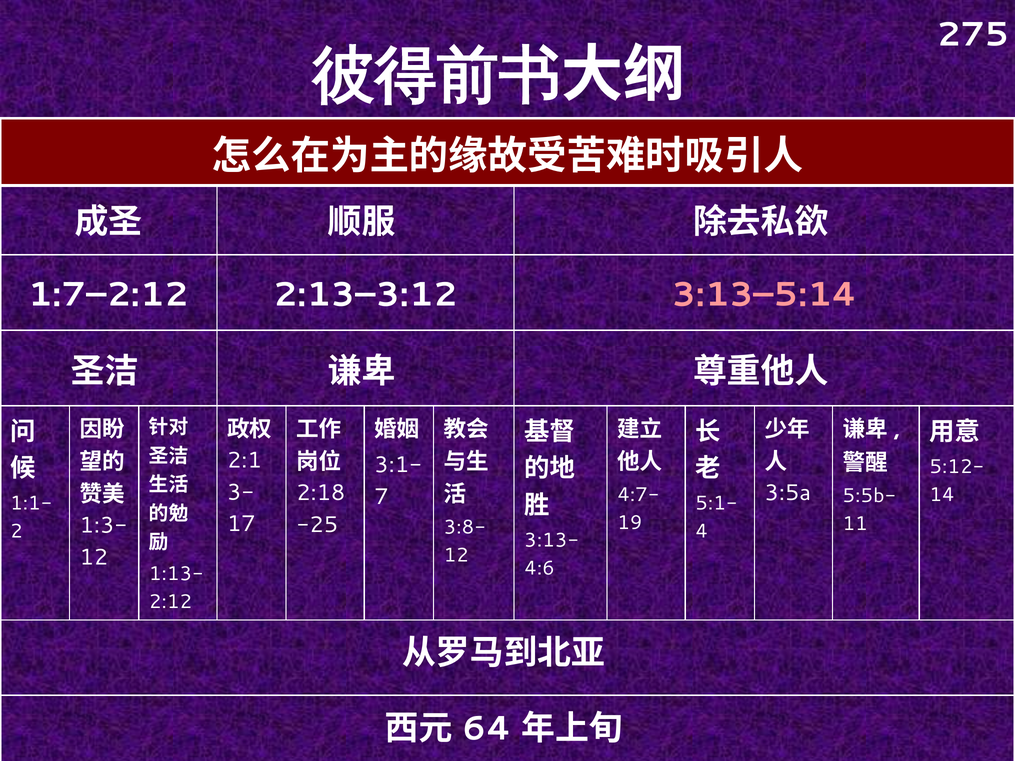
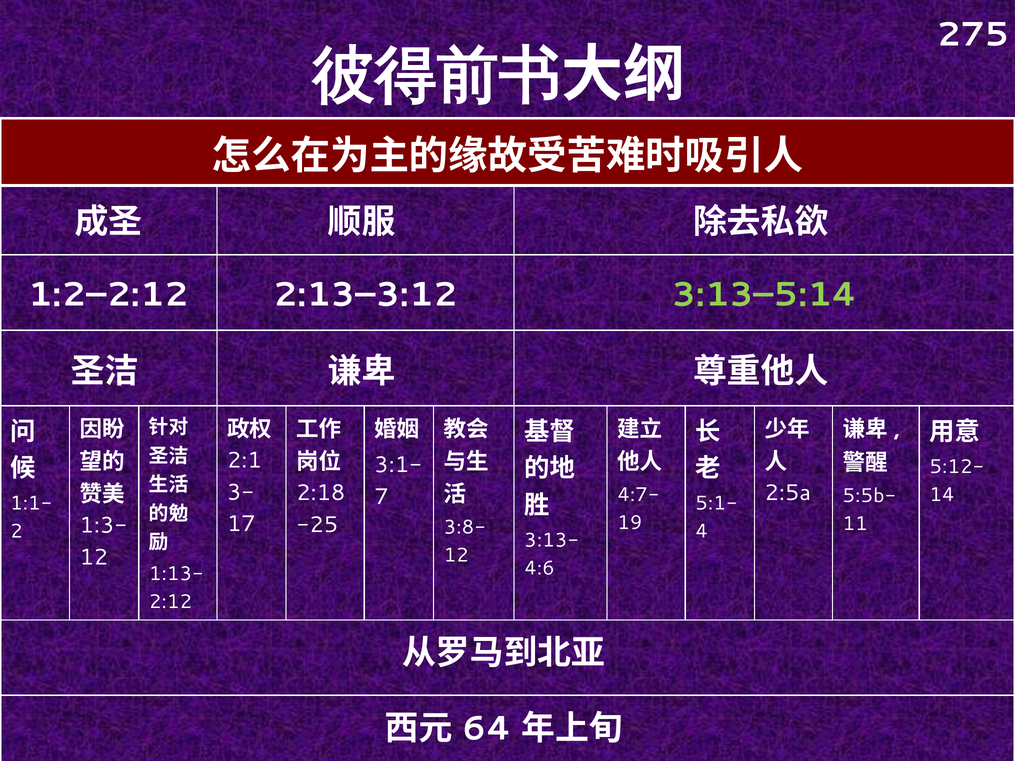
1:7–2:12: 1:7–2:12 -> 1:2–2:12
3:13–5:14 colour: pink -> light green
3:5a: 3:5a -> 2:5a
